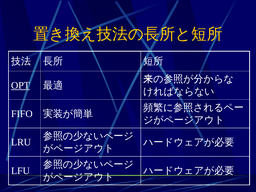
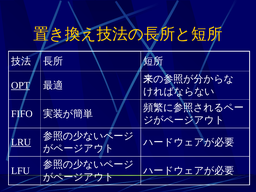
LRU underline: none -> present
